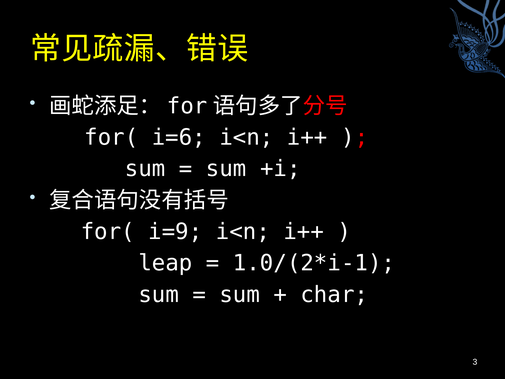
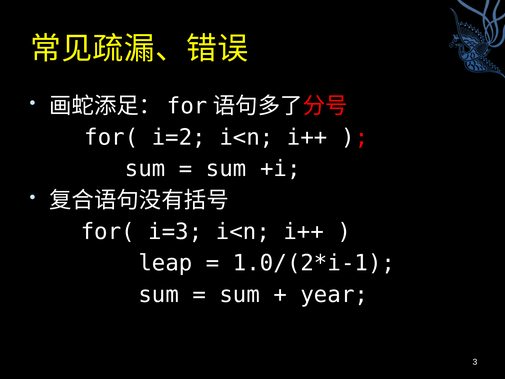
i=6: i=6 -> i=2
i=9: i=9 -> i=3
char: char -> year
